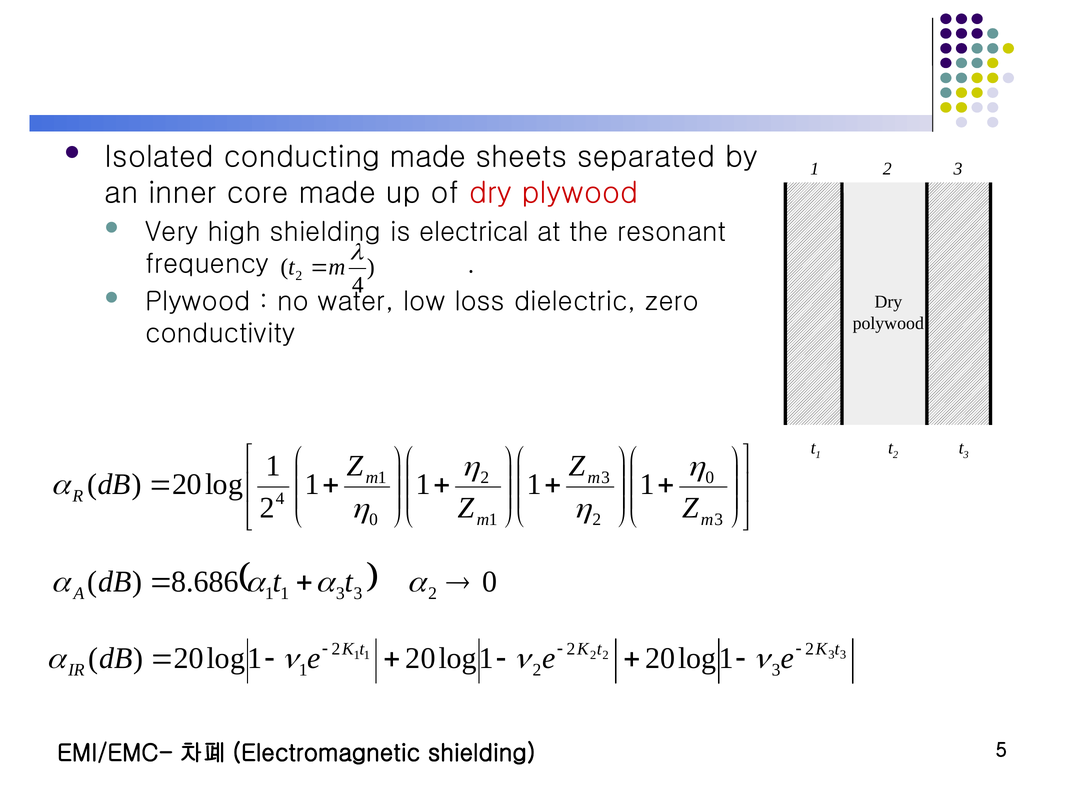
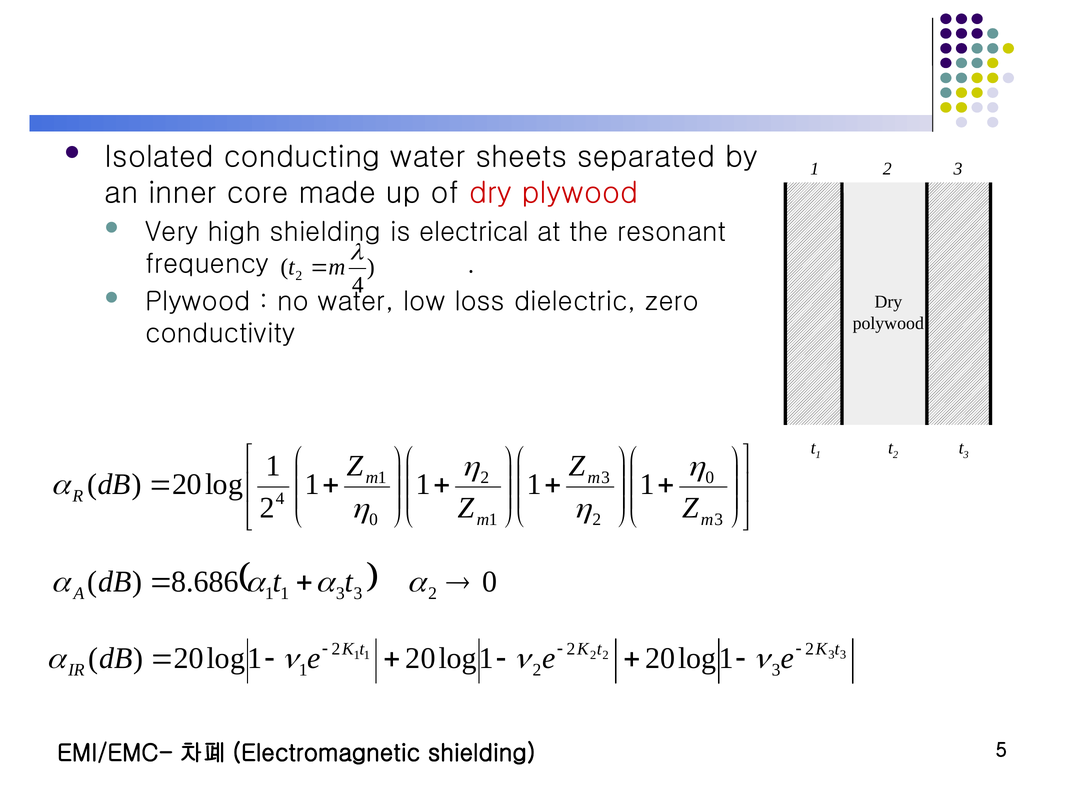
conducting made: made -> water
